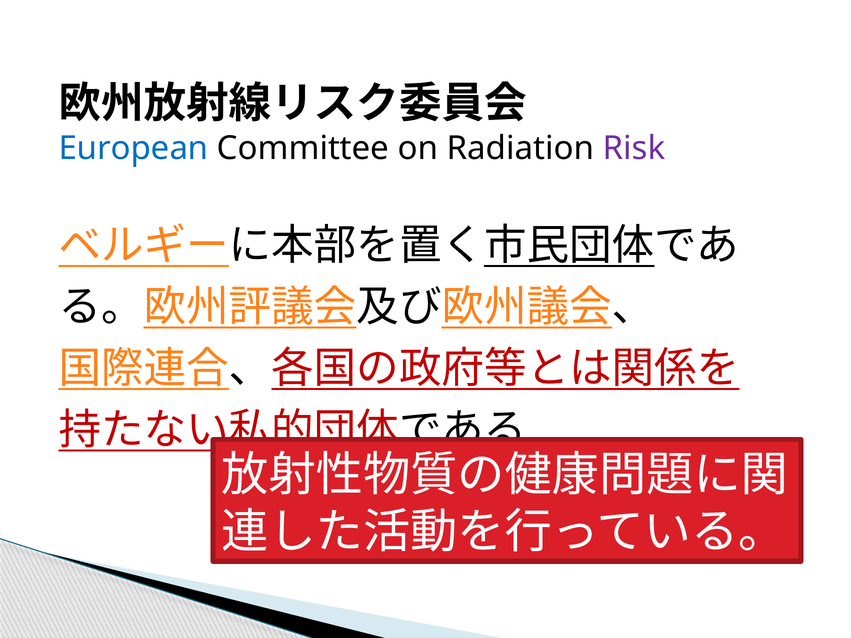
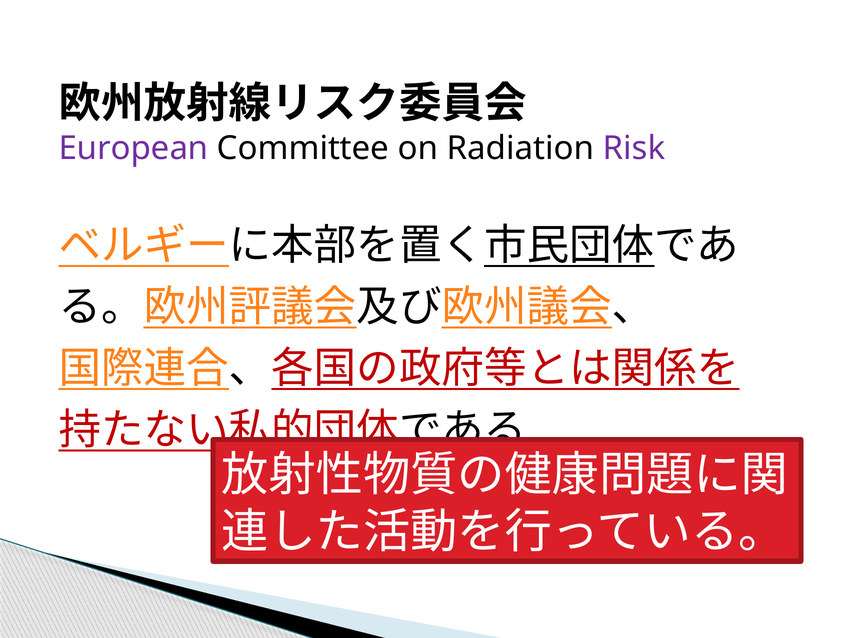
European colour: blue -> purple
